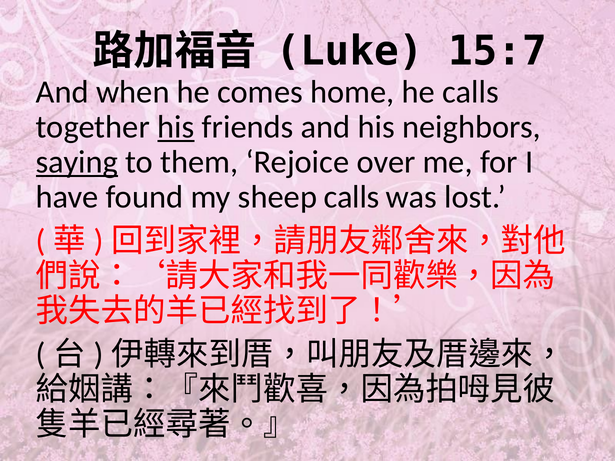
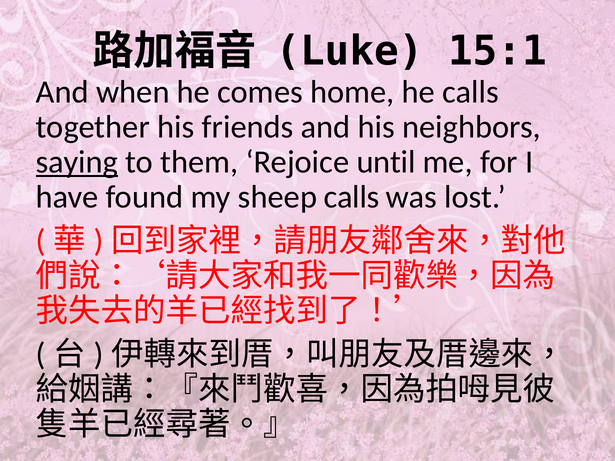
15:7: 15:7 -> 15:1
his at (176, 127) underline: present -> none
over: over -> until
